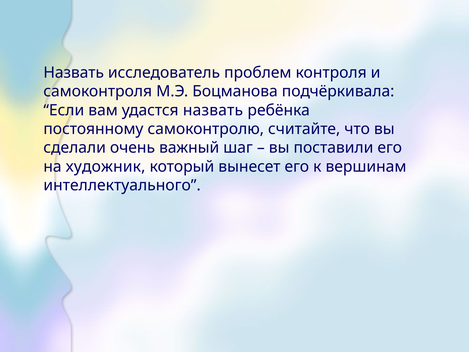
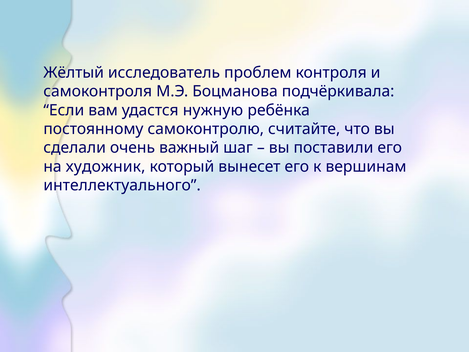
Назвать at (74, 73): Назвать -> Жёлтый
удастся назвать: назвать -> нужную
